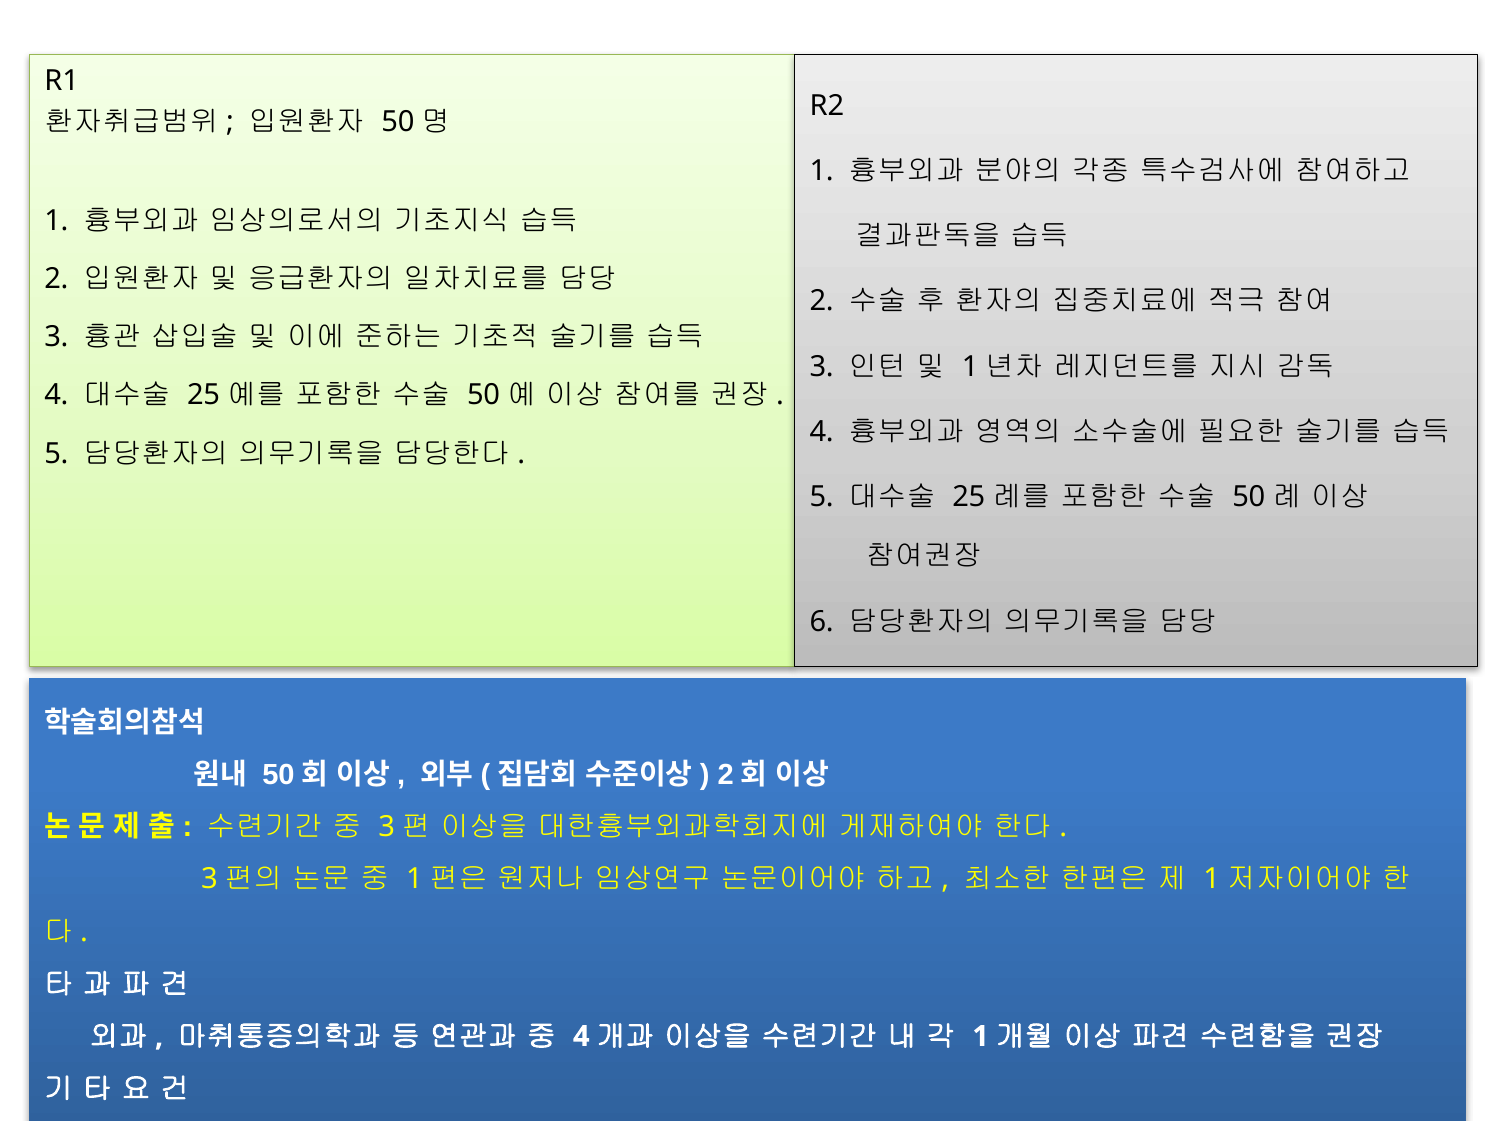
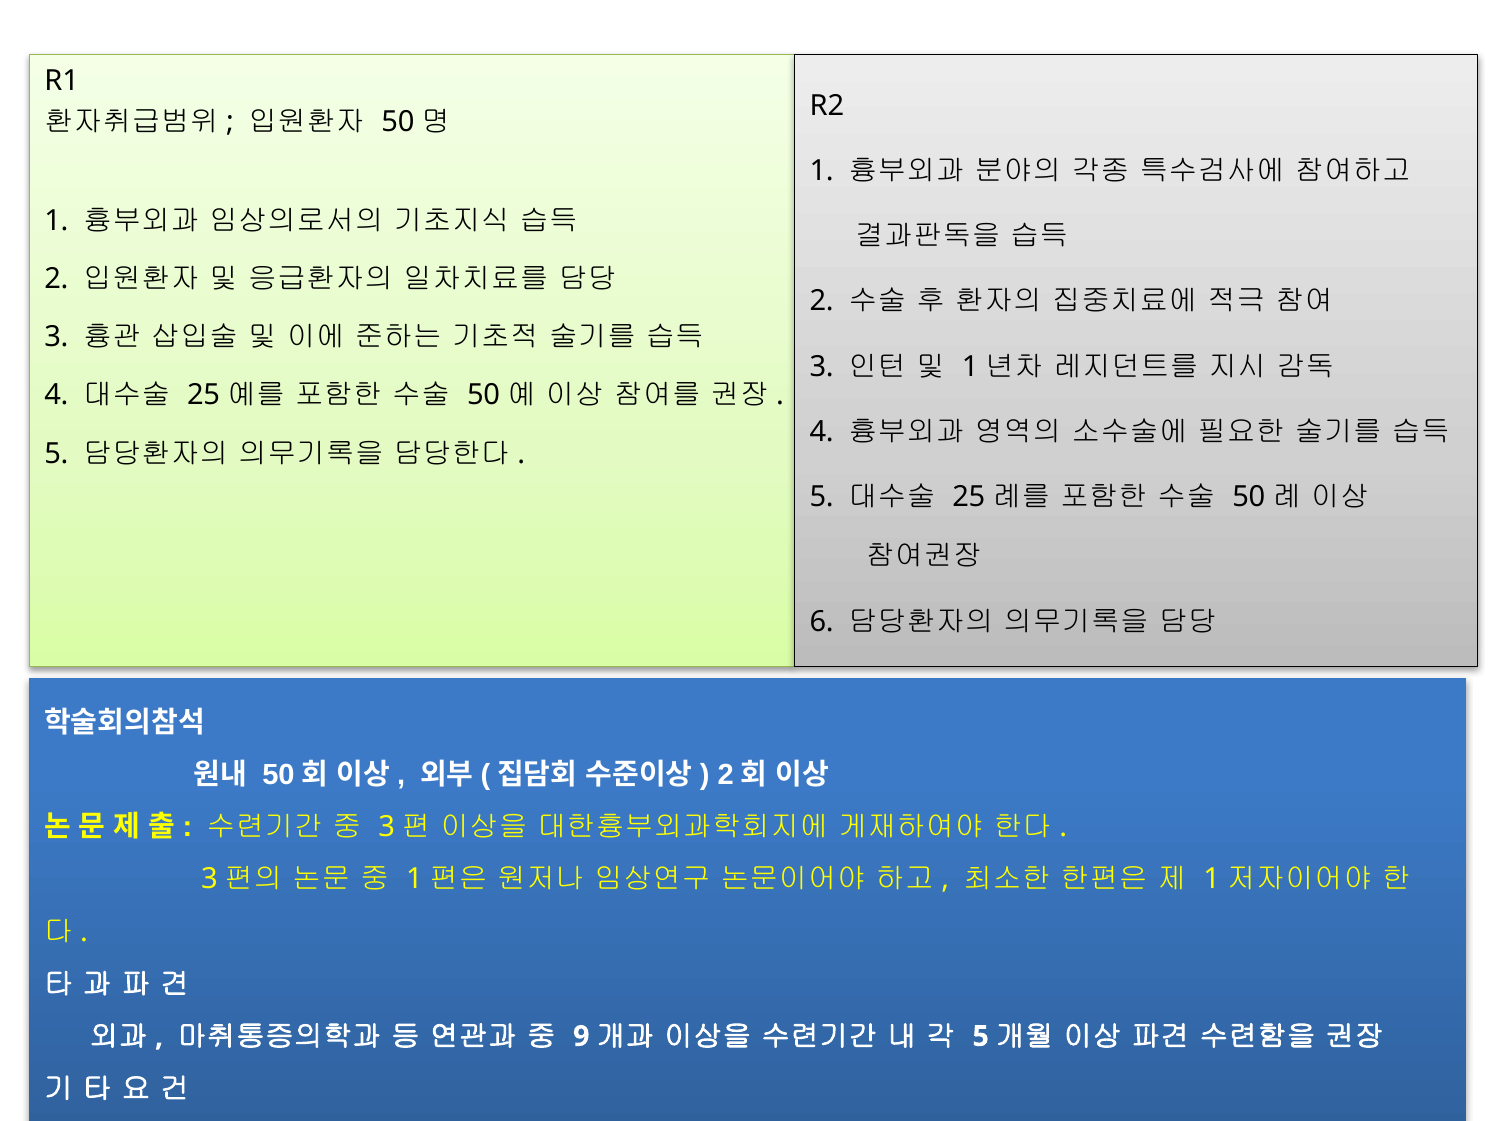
4 at (581, 1037): 4 -> 9
1 at (981, 1037): 1 -> 5
